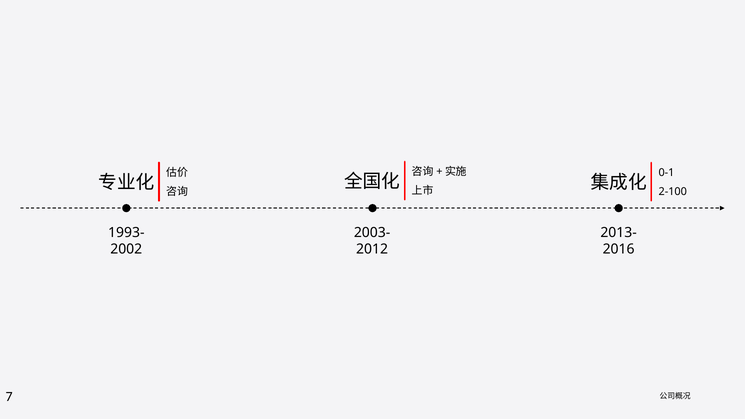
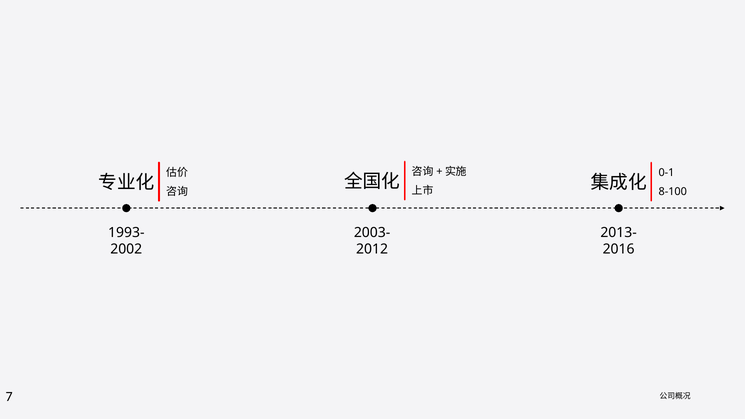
2-100: 2-100 -> 8-100
